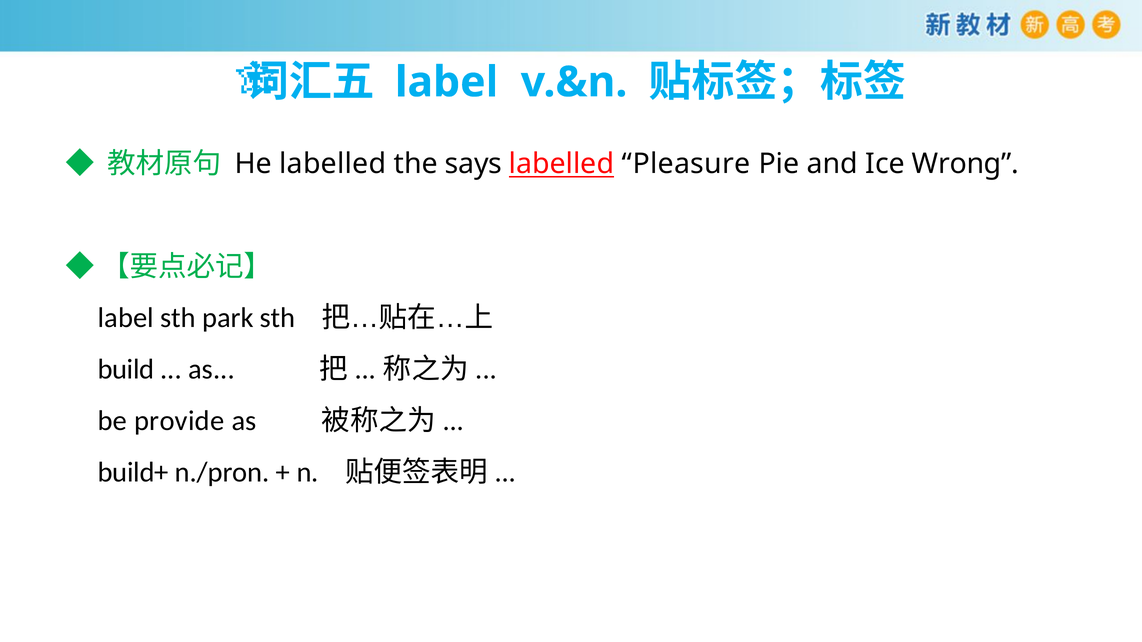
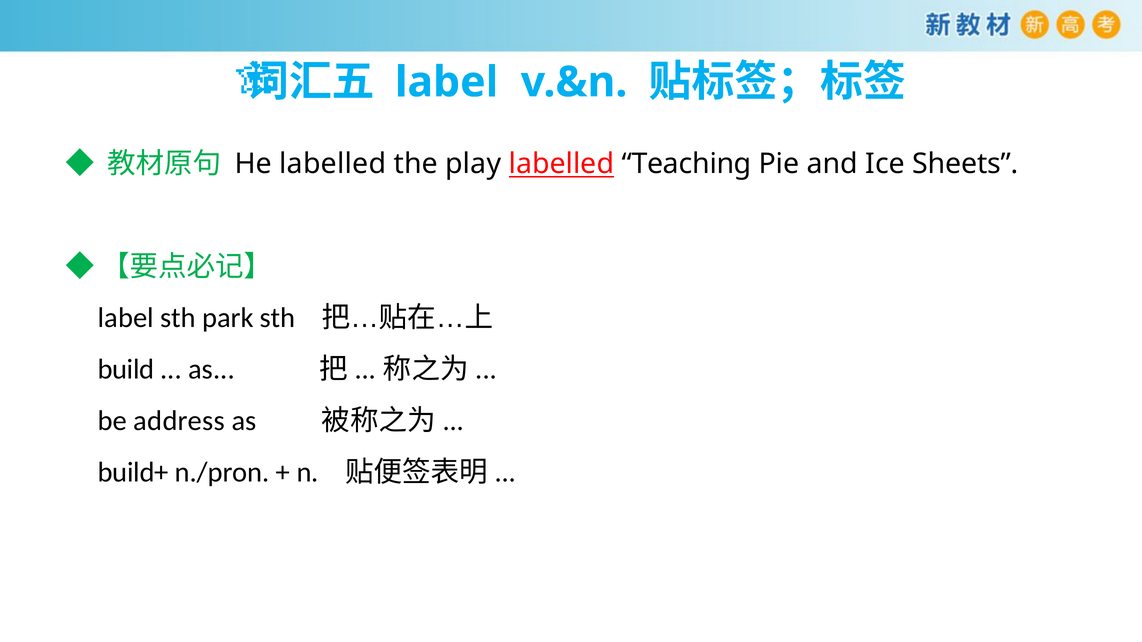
says: says -> play
Pleasure: Pleasure -> Teaching
Wrong: Wrong -> Sheets
provide: provide -> address
